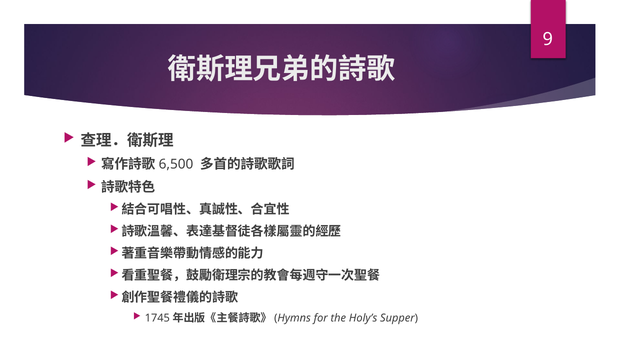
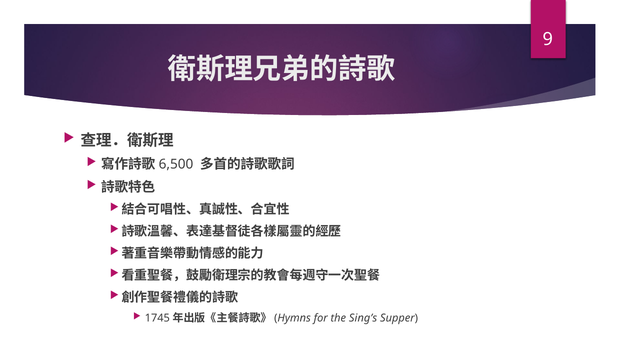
Holy’s: Holy’s -> Sing’s
